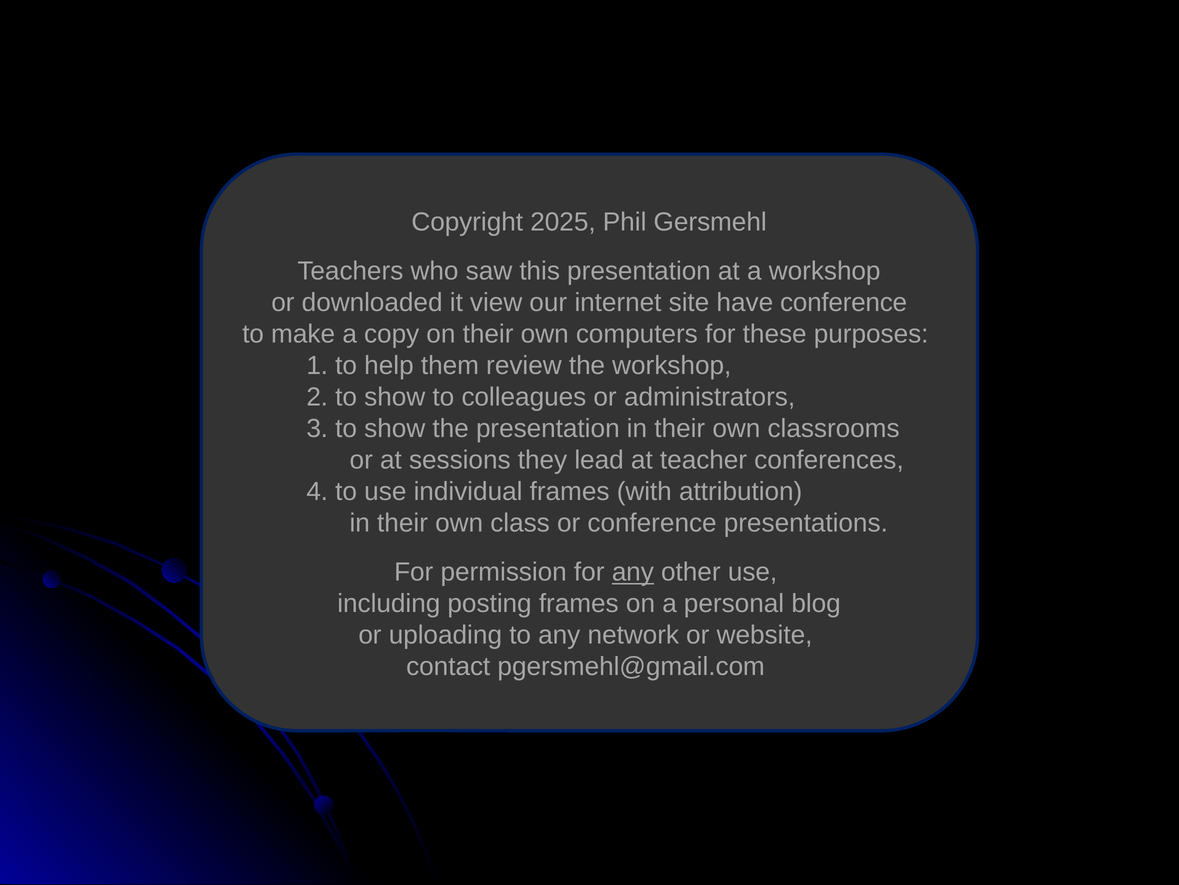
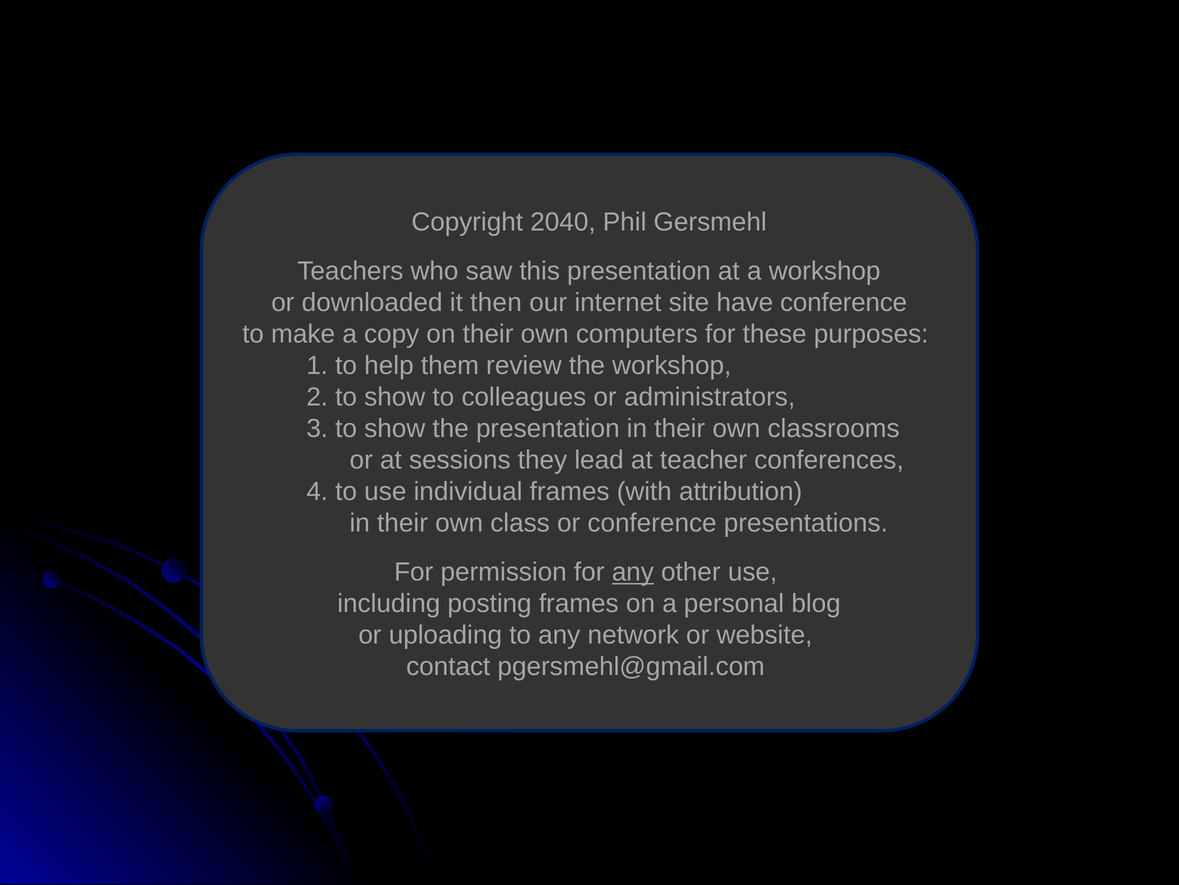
2025: 2025 -> 2040
view: view -> then
